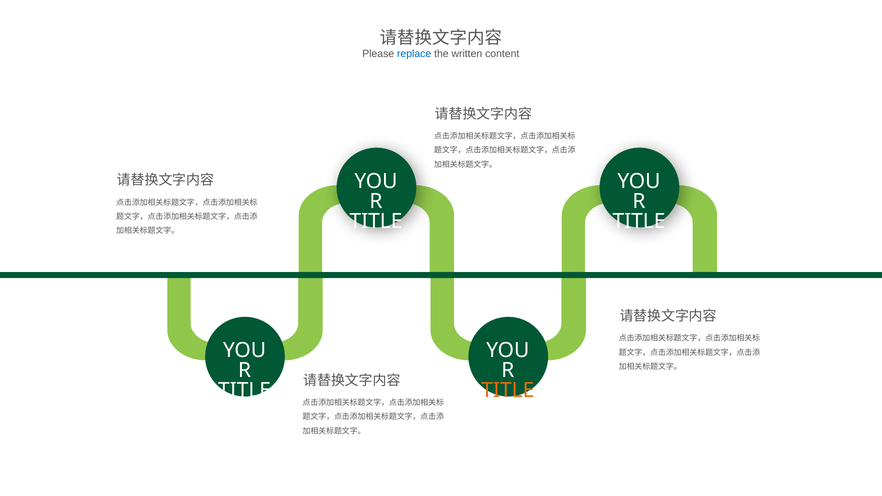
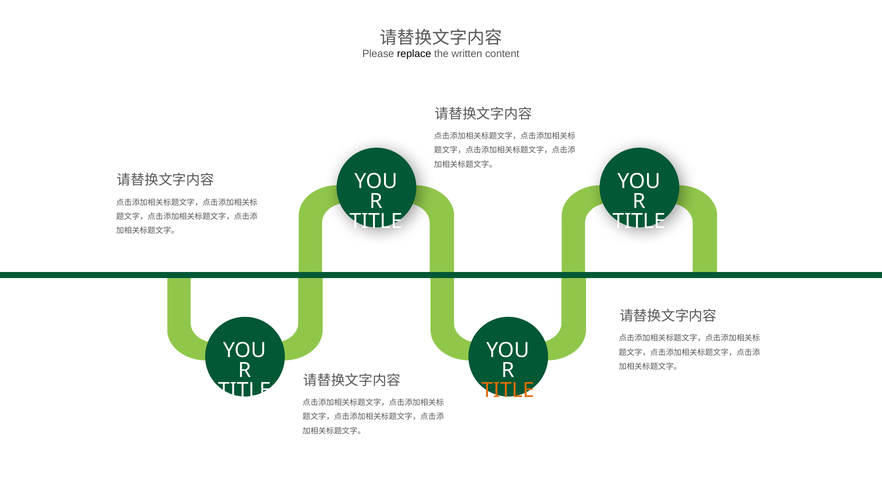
replace colour: blue -> black
